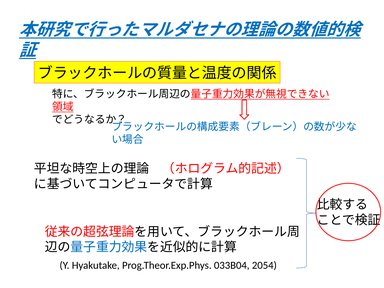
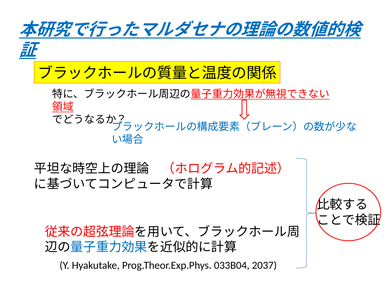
2054: 2054 -> 2037
